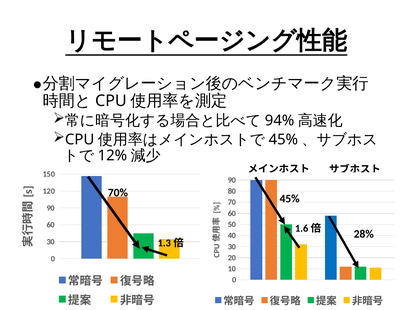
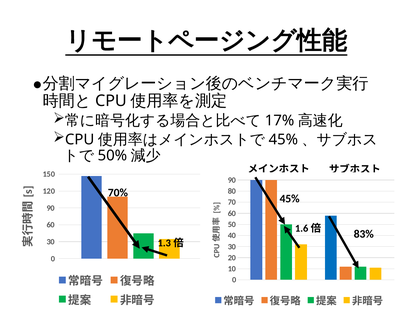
94%: 94% -> 17%
12%: 12% -> 50%
28%: 28% -> 83%
